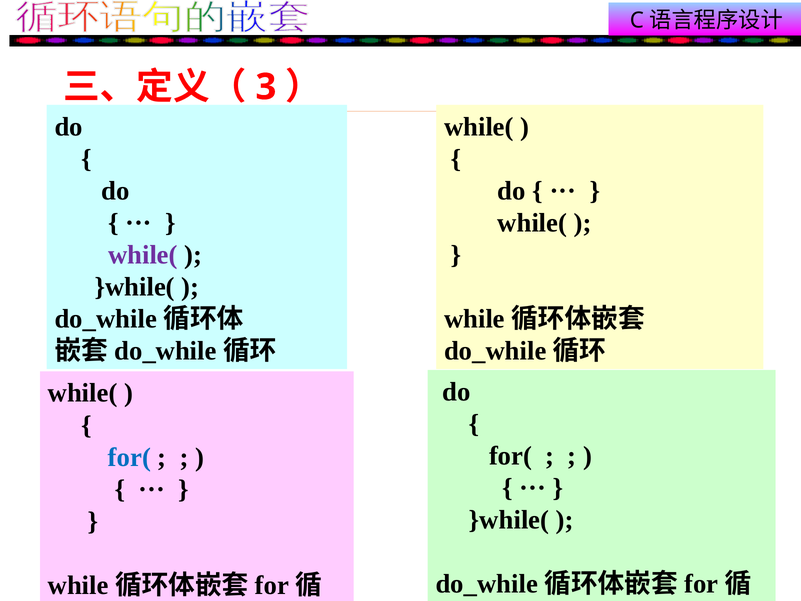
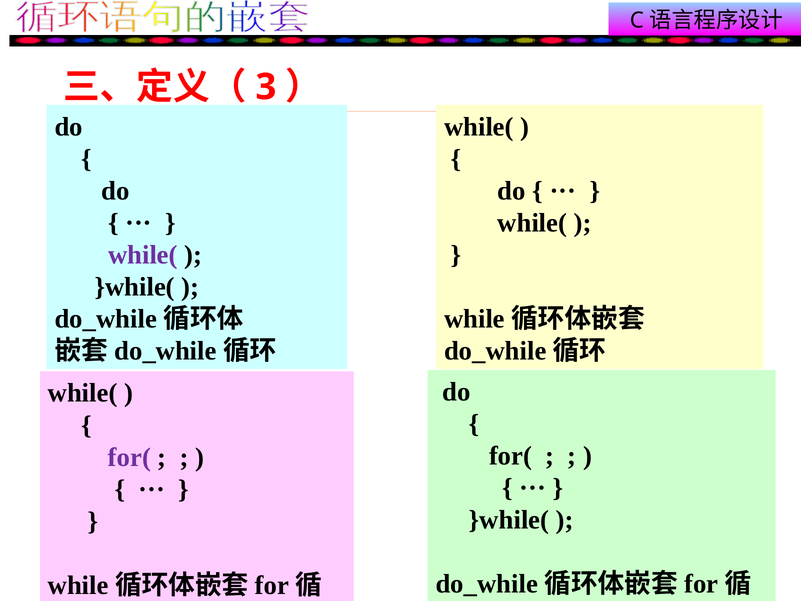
for( at (129, 457) colour: blue -> purple
